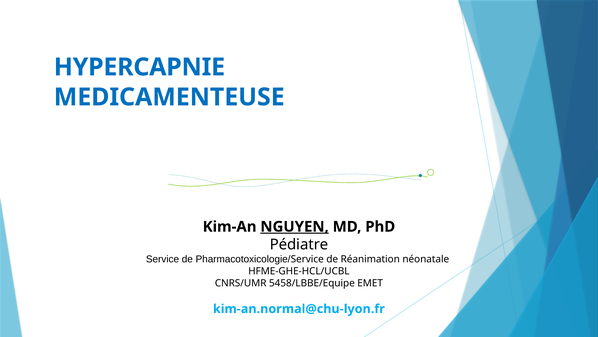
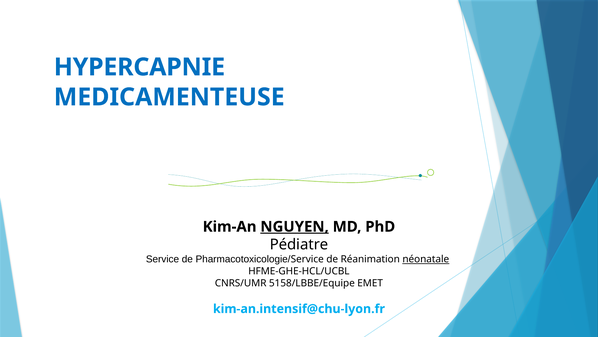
néonatale underline: none -> present
5458/LBBE/Equipe: 5458/LBBE/Equipe -> 5158/LBBE/Equipe
kim-an.normal@chu-lyon.fr: kim-an.normal@chu-lyon.fr -> kim-an.intensif@chu-lyon.fr
